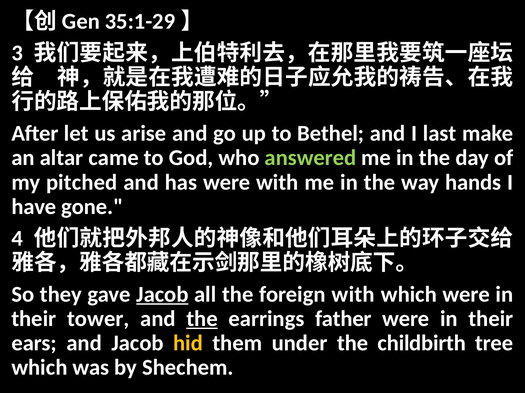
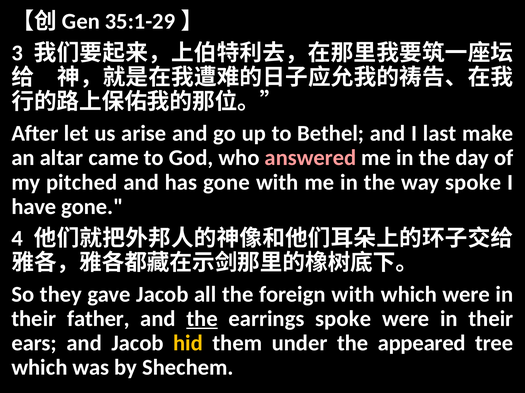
answered colour: light green -> pink
has were: were -> gone
way hands: hands -> spoke
Jacob at (162, 295) underline: present -> none
tower: tower -> father
earrings father: father -> spoke
childbirth: childbirth -> appeared
